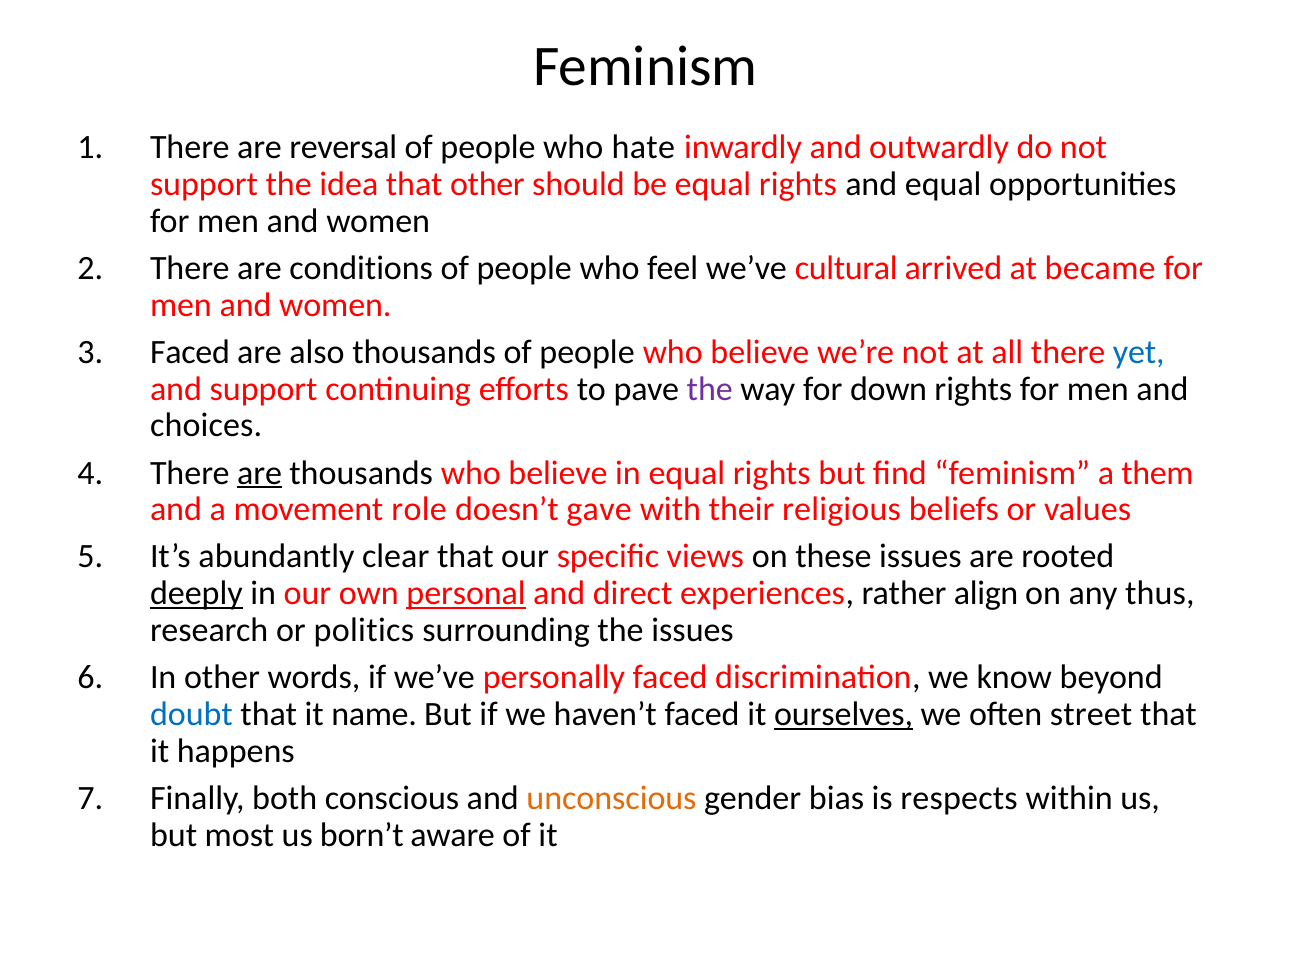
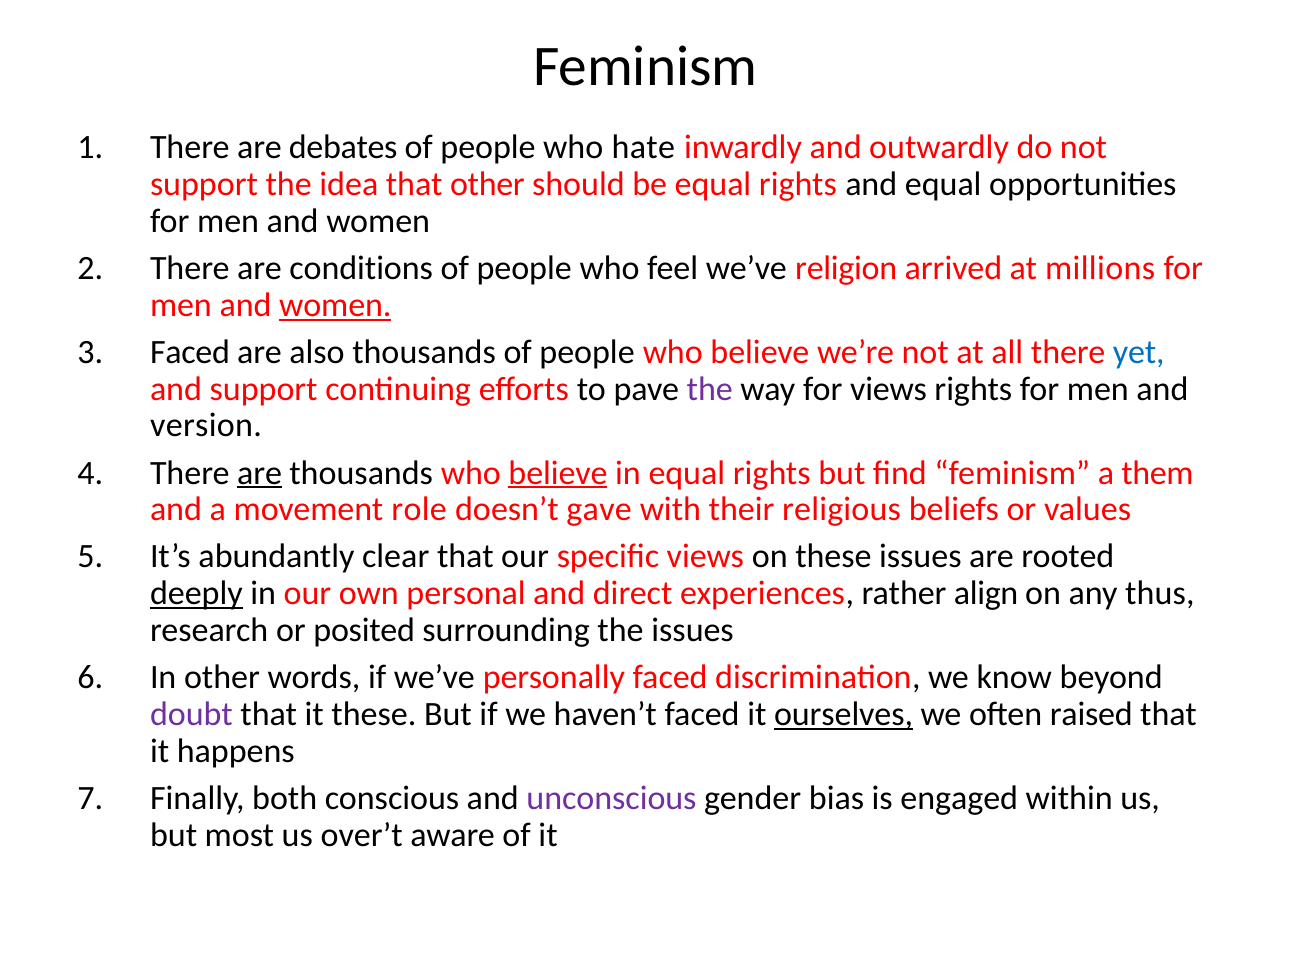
reversal: reversal -> debates
cultural: cultural -> religion
became: became -> millions
women at (335, 305) underline: none -> present
for down: down -> views
choices: choices -> version
believe at (558, 473) underline: none -> present
personal underline: present -> none
politics: politics -> posited
doubt colour: blue -> purple
it name: name -> these
street: street -> raised
unconscious colour: orange -> purple
respects: respects -> engaged
born’t: born’t -> over’t
